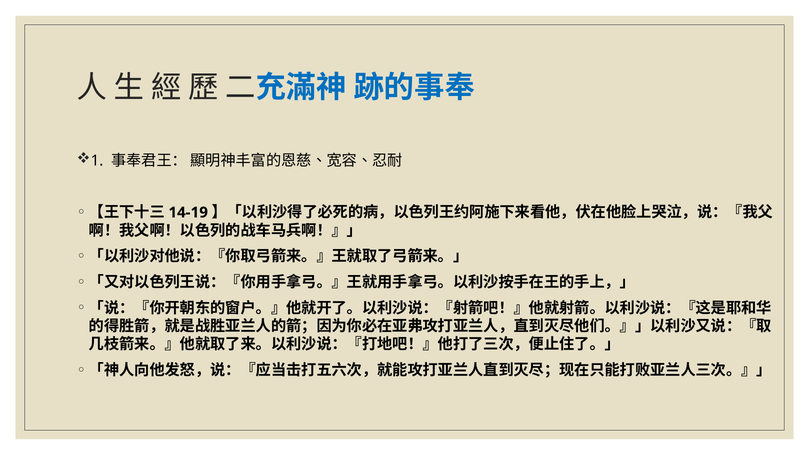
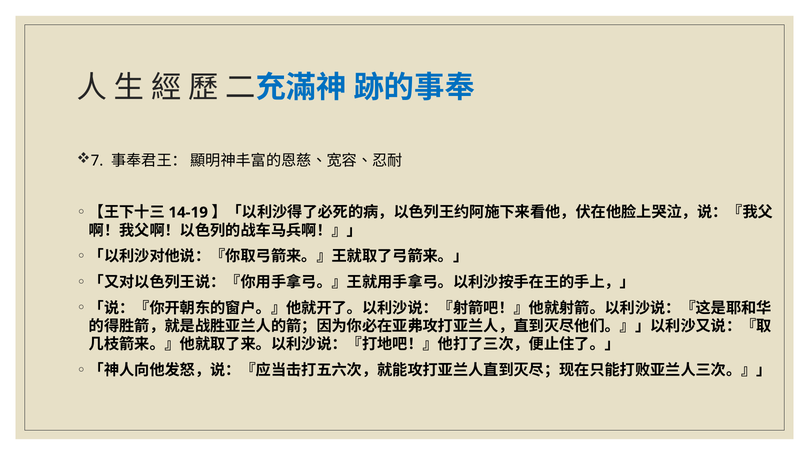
1: 1 -> 7
